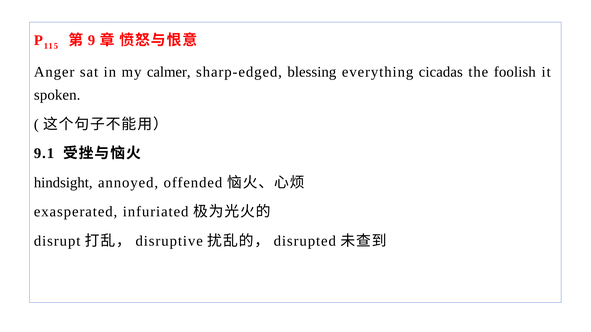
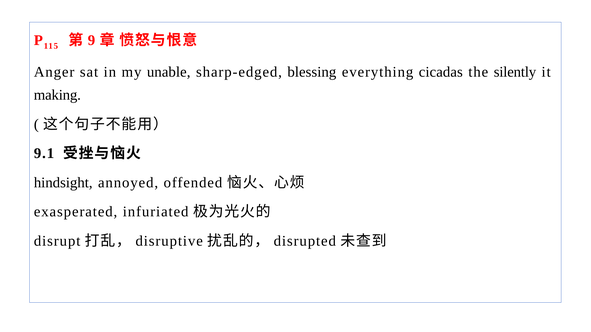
calmer: calmer -> unable
foolish: foolish -> silently
spoken: spoken -> making
